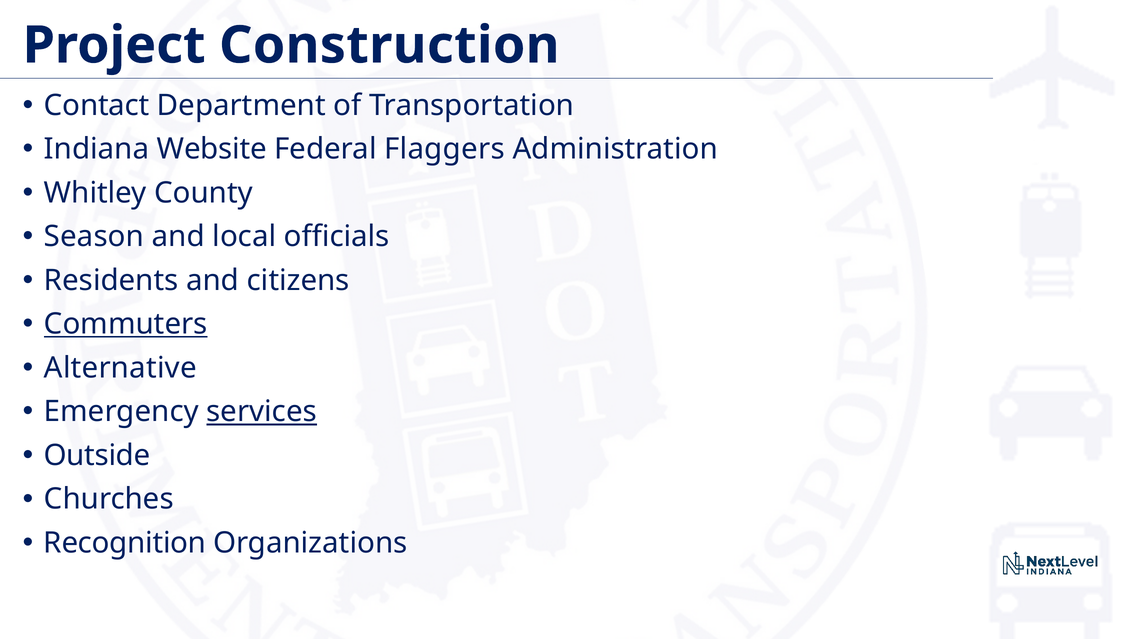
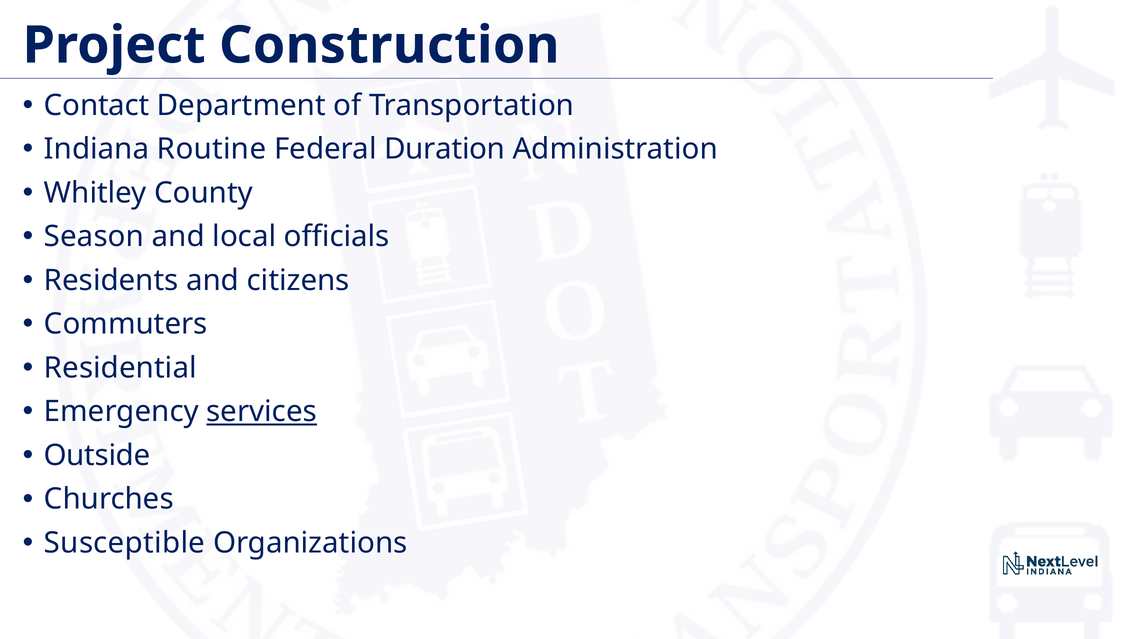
Website: Website -> Routine
Flaggers: Flaggers -> Duration
Commuters underline: present -> none
Alternative: Alternative -> Residential
Recognition: Recognition -> Susceptible
